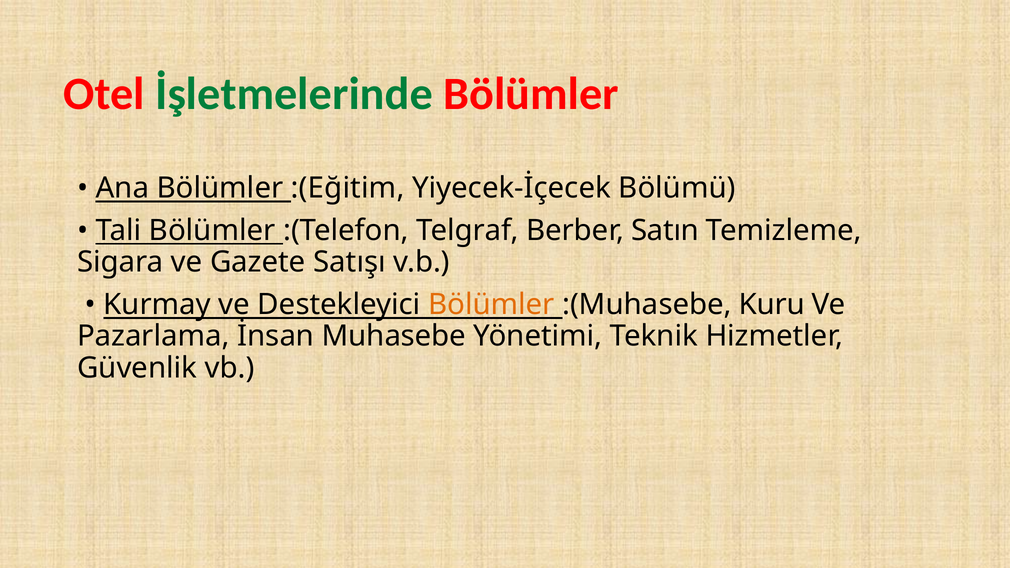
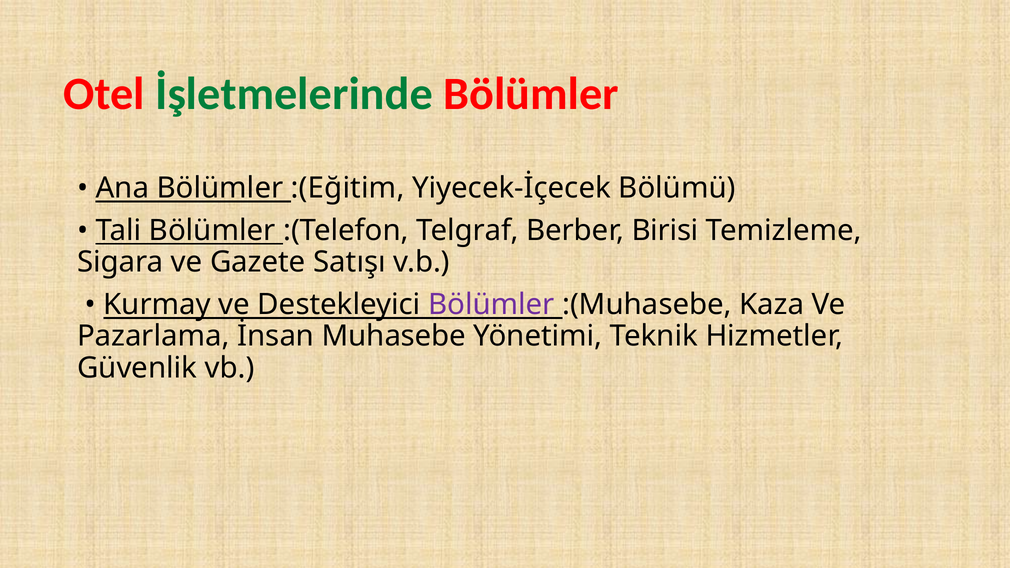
Satın: Satın -> Birisi
Bölümler at (491, 305) colour: orange -> purple
Kuru: Kuru -> Kaza
